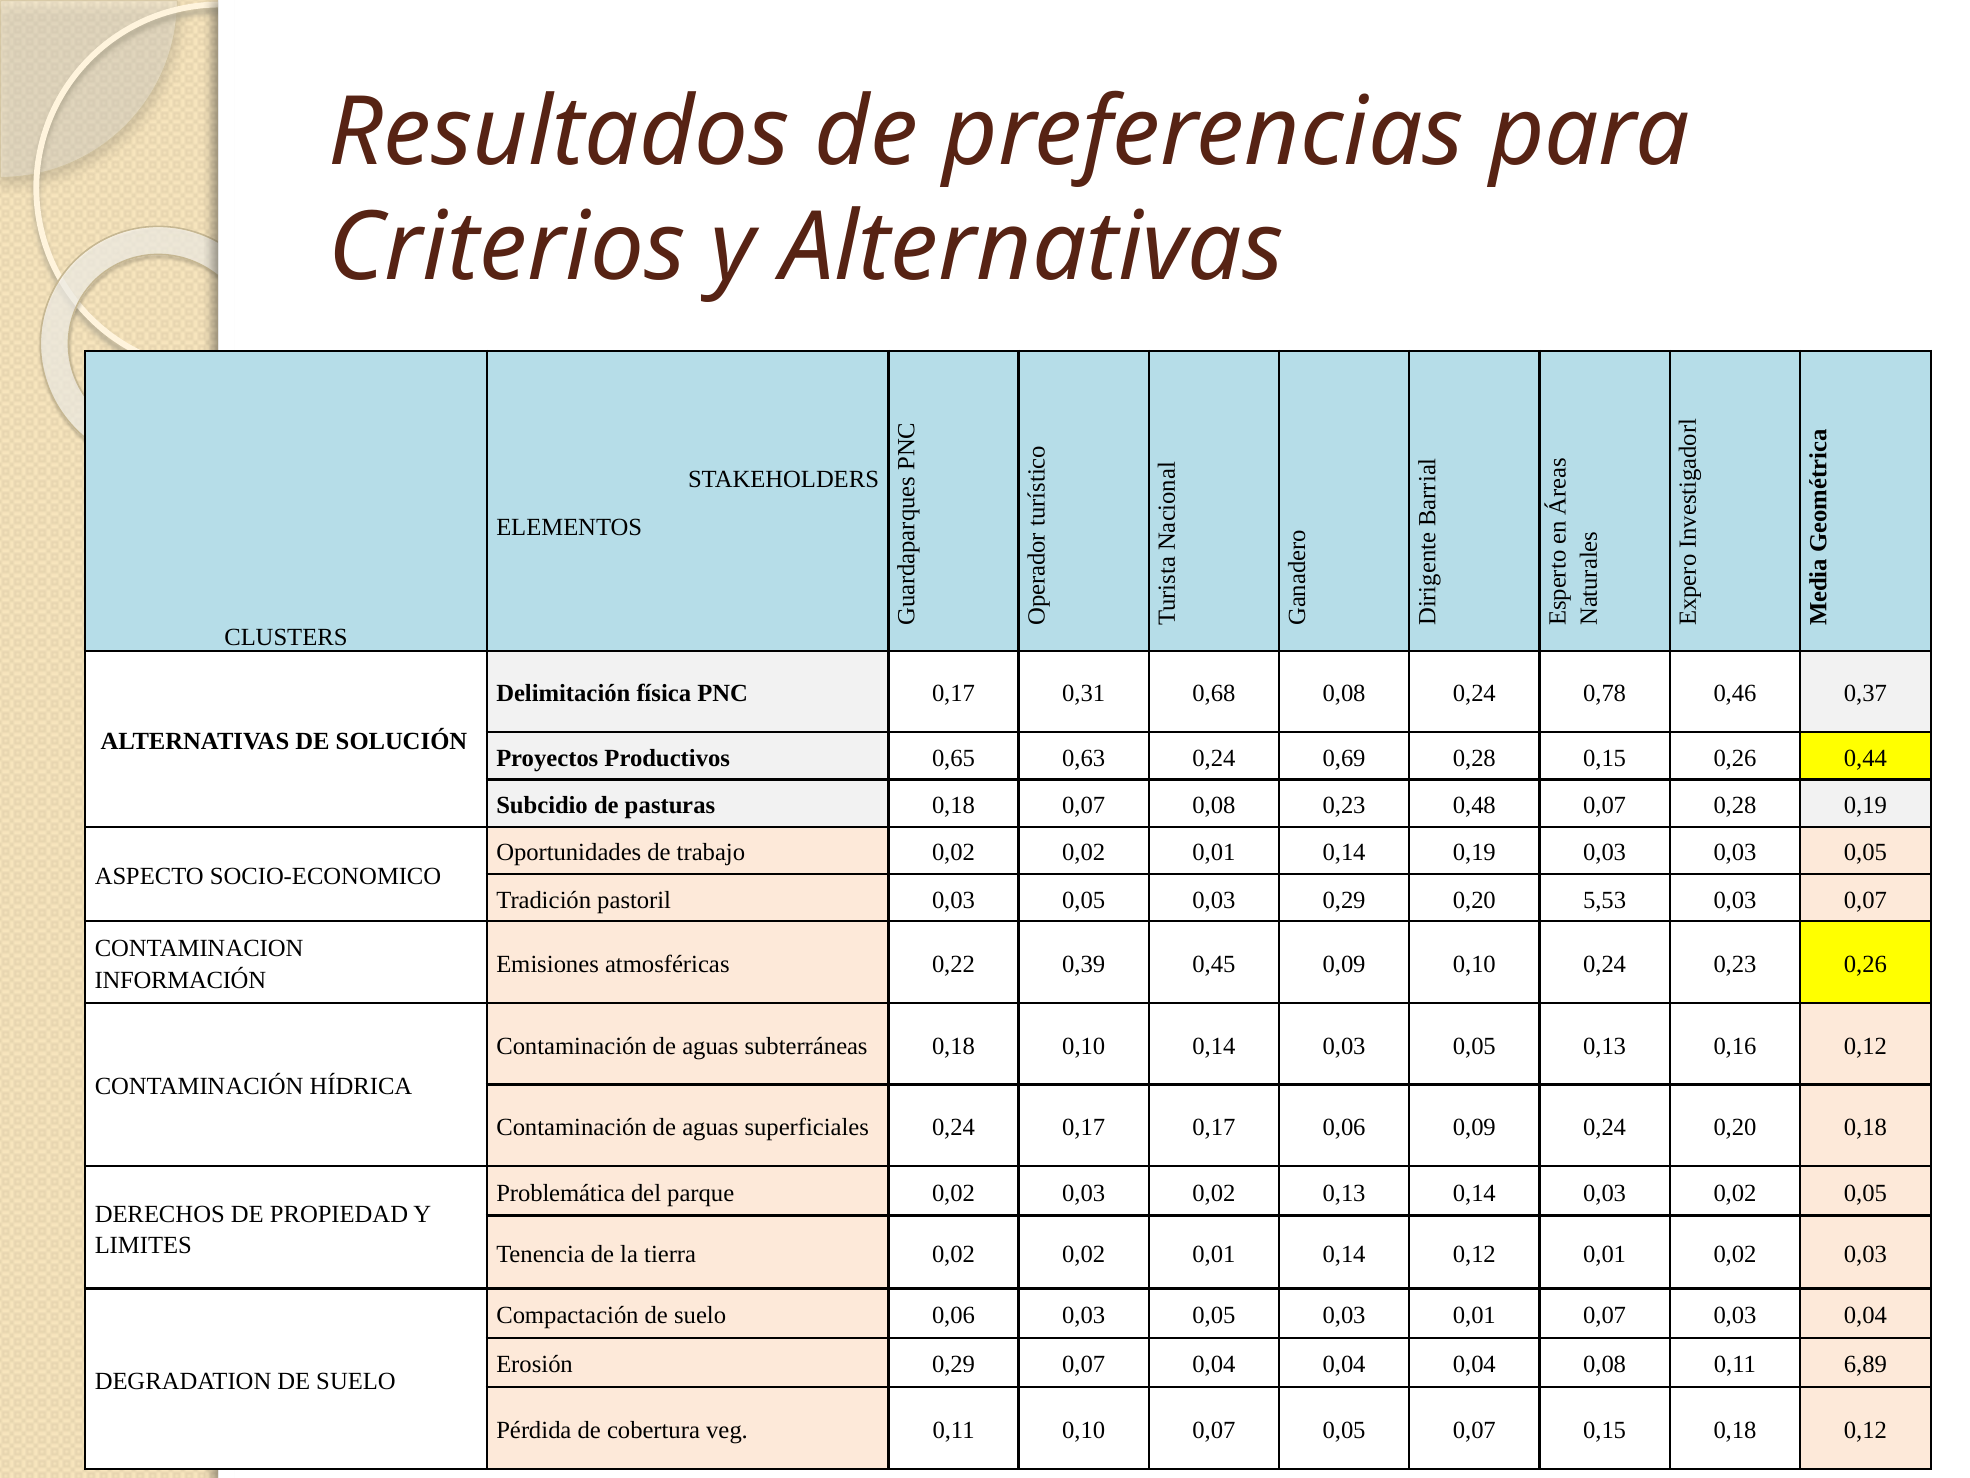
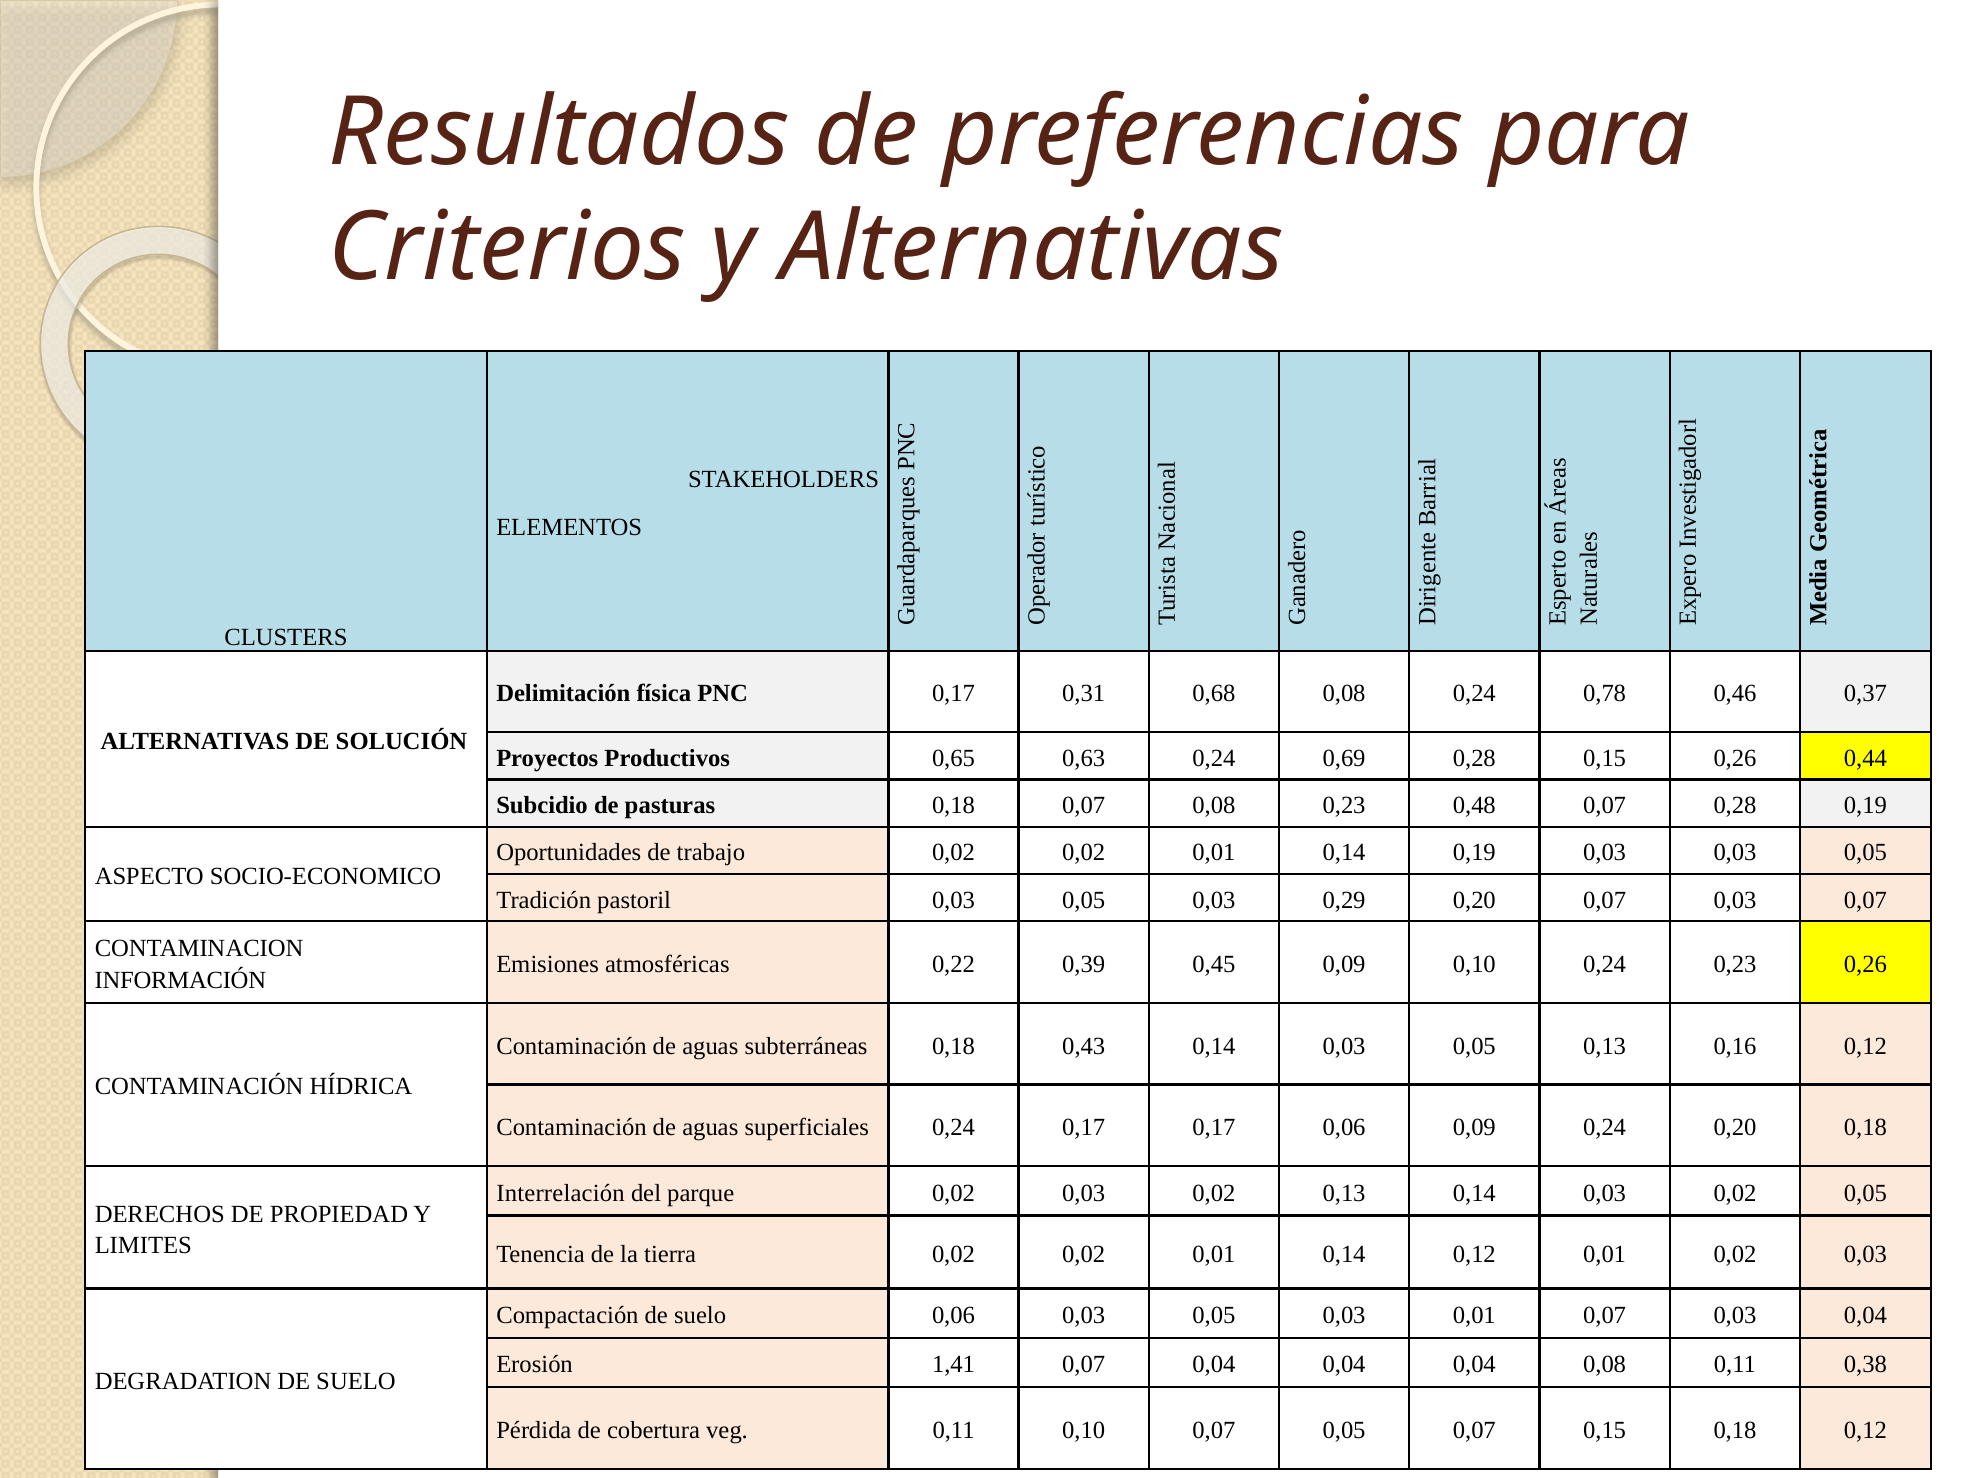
0,20 5,53: 5,53 -> 0,07
0,18 0,10: 0,10 -> 0,43
Problemática: Problemática -> Interrelación
Erosión 0,29: 0,29 -> 1,41
6,89: 6,89 -> 0,38
